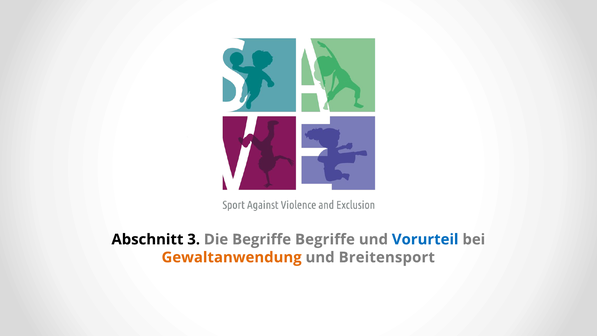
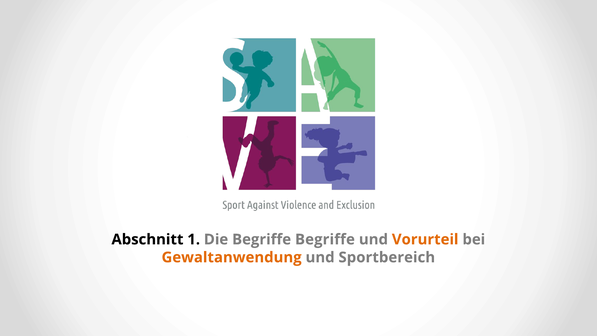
3: 3 -> 1
Vorurteil colour: blue -> orange
Breitensport: Breitensport -> Sportbereich
